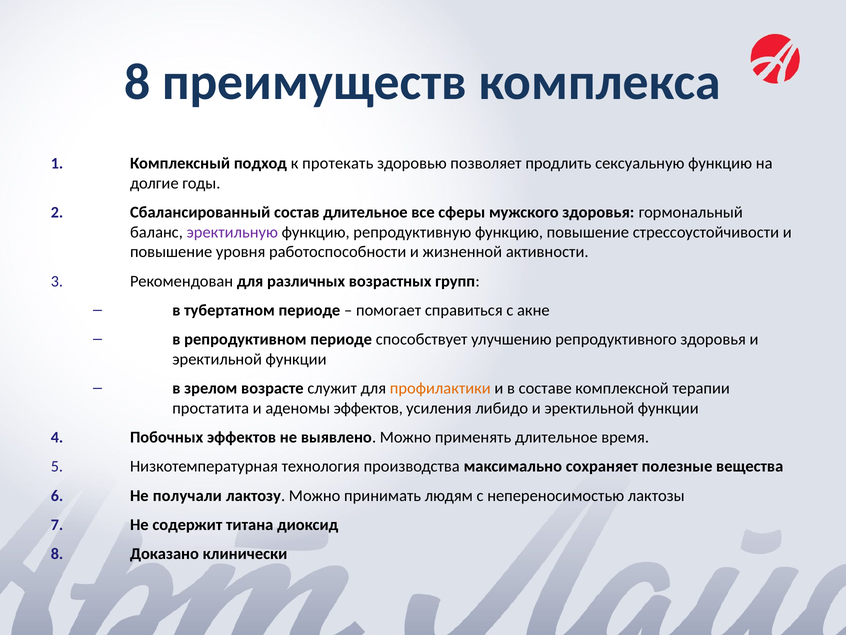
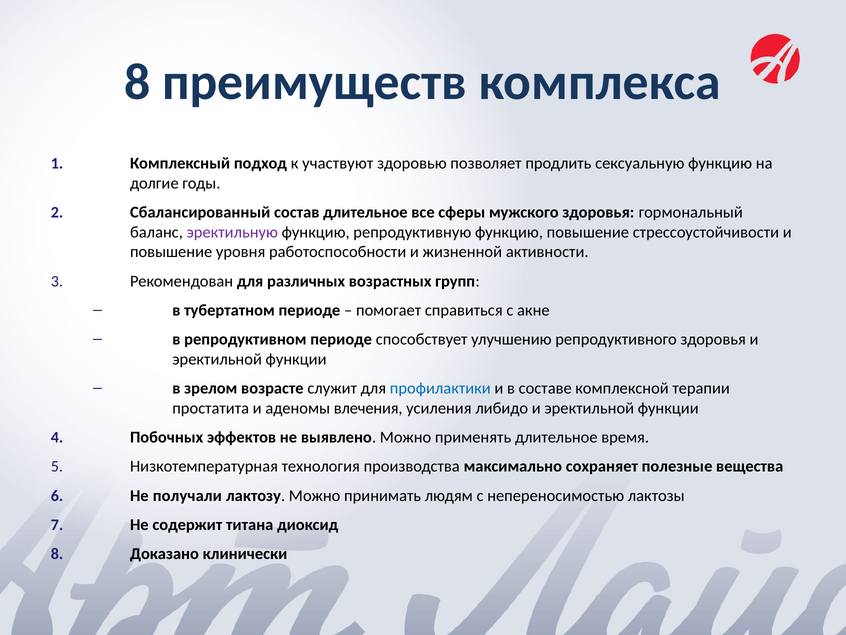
протекать: протекать -> участвуют
профилактики colour: orange -> blue
аденомы эффектов: эффектов -> влечения
